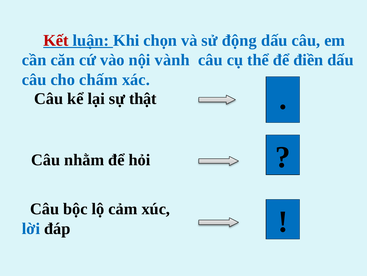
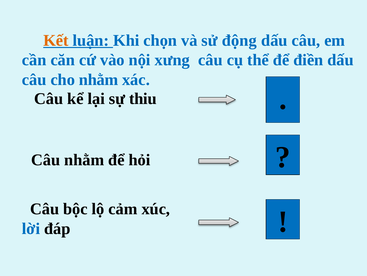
Kết colour: red -> orange
vành: vành -> xưng
cho chấm: chấm -> nhằm
thật: thật -> thiu
